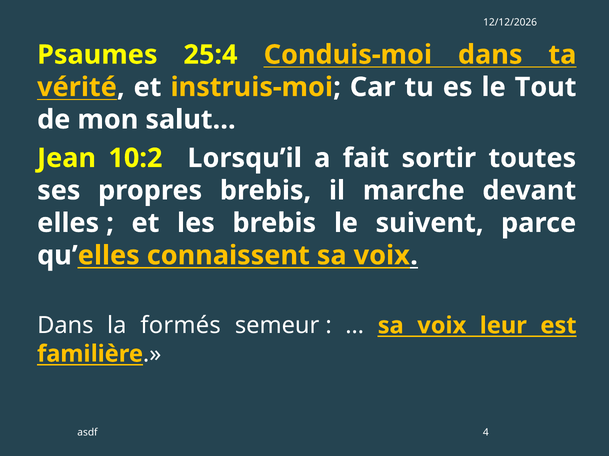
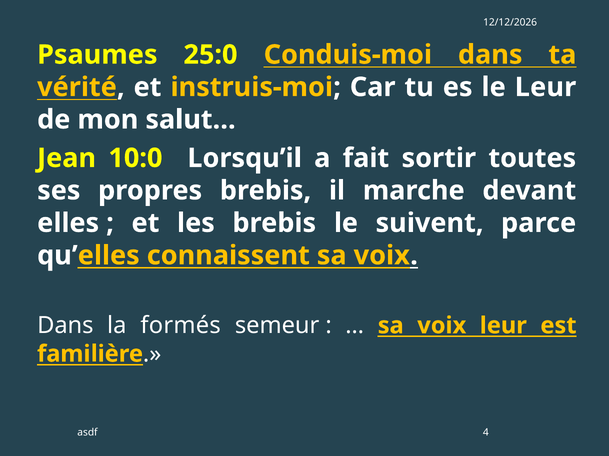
25:4: 25:4 -> 25:0
le Tout: Tout -> Leur
10:2: 10:2 -> 10:0
